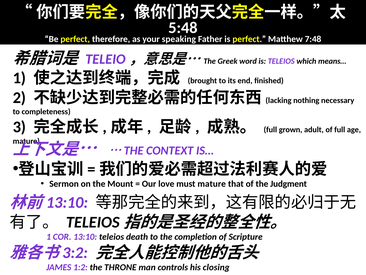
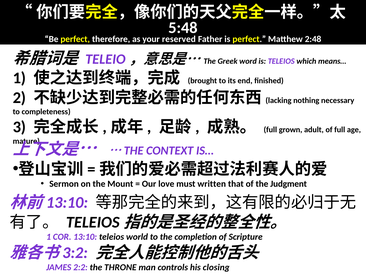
speaking: speaking -> reserved
7:48: 7:48 -> 2:48
must mature: mature -> written
death: death -> world
1:2: 1:2 -> 2:2
